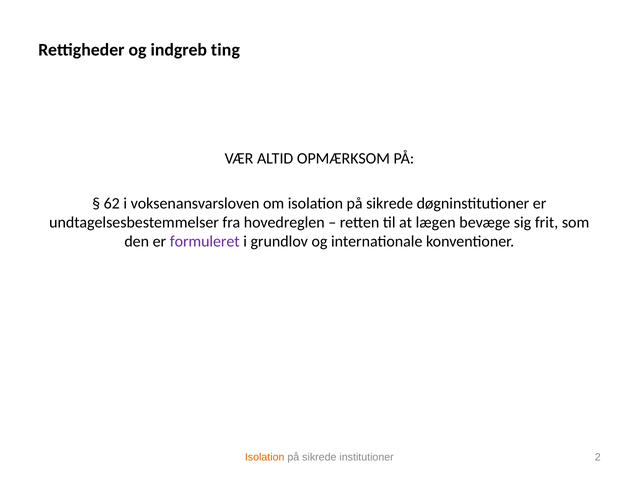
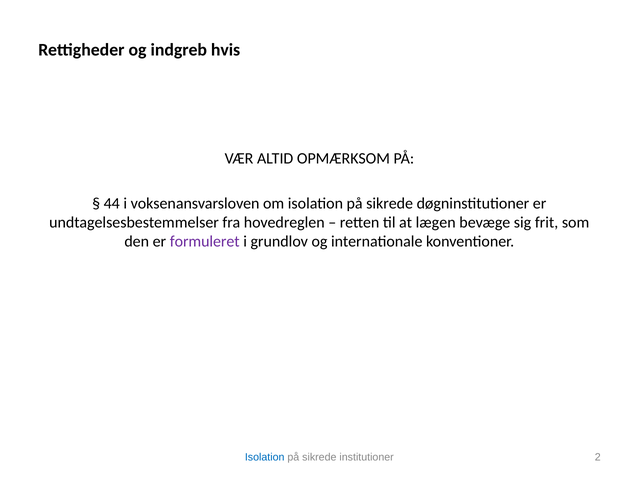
ting: ting -> hvis
62: 62 -> 44
Isolation at (265, 458) colour: orange -> blue
